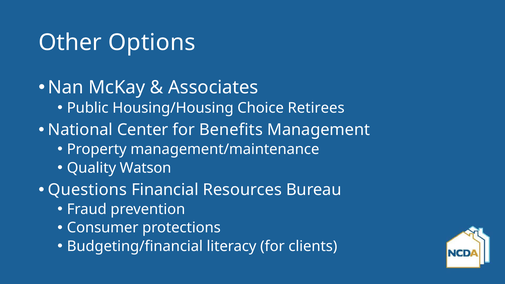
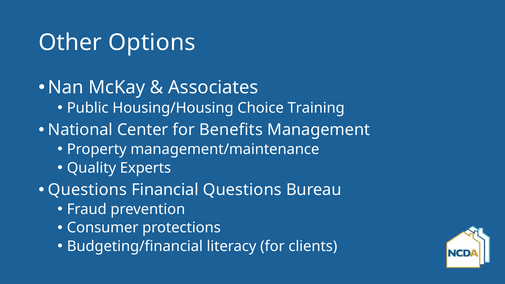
Retirees: Retirees -> Training
Watson: Watson -> Experts
Financial Resources: Resources -> Questions
